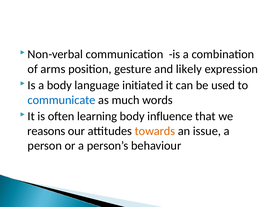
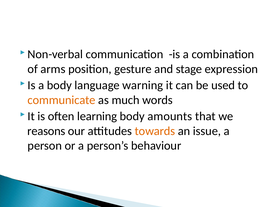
likely: likely -> stage
initiated: initiated -> warning
communicate colour: blue -> orange
influence: influence -> amounts
